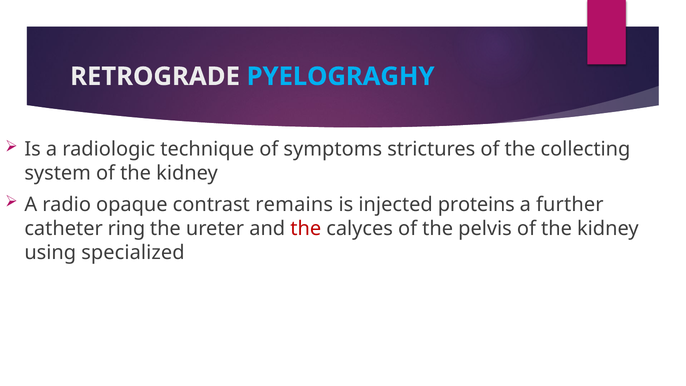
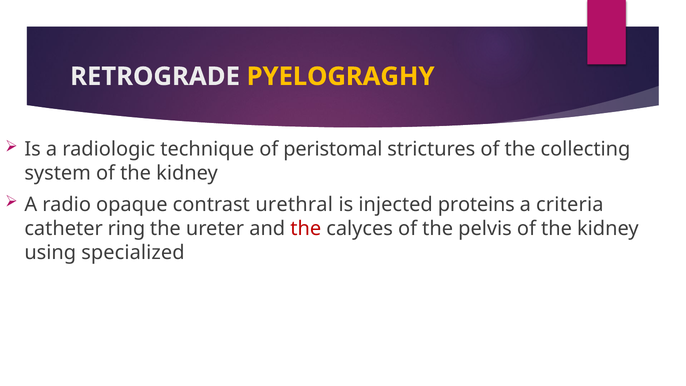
PYELOGRAGHY colour: light blue -> yellow
symptoms: symptoms -> peristomal
remains: remains -> urethral
further: further -> criteria
